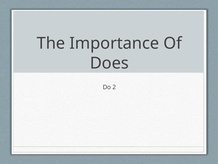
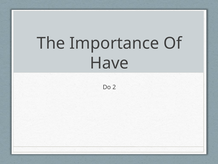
Does: Does -> Have
